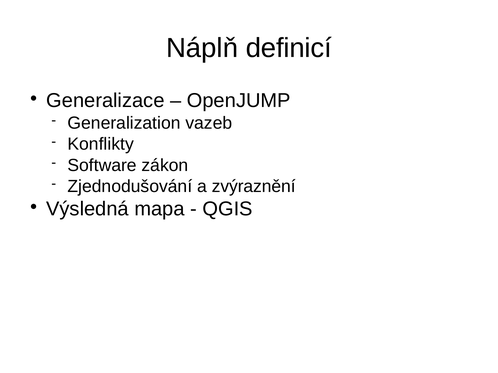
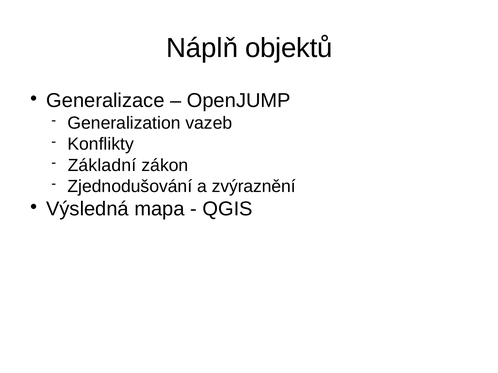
definicí: definicí -> objektů
Software: Software -> Základní
